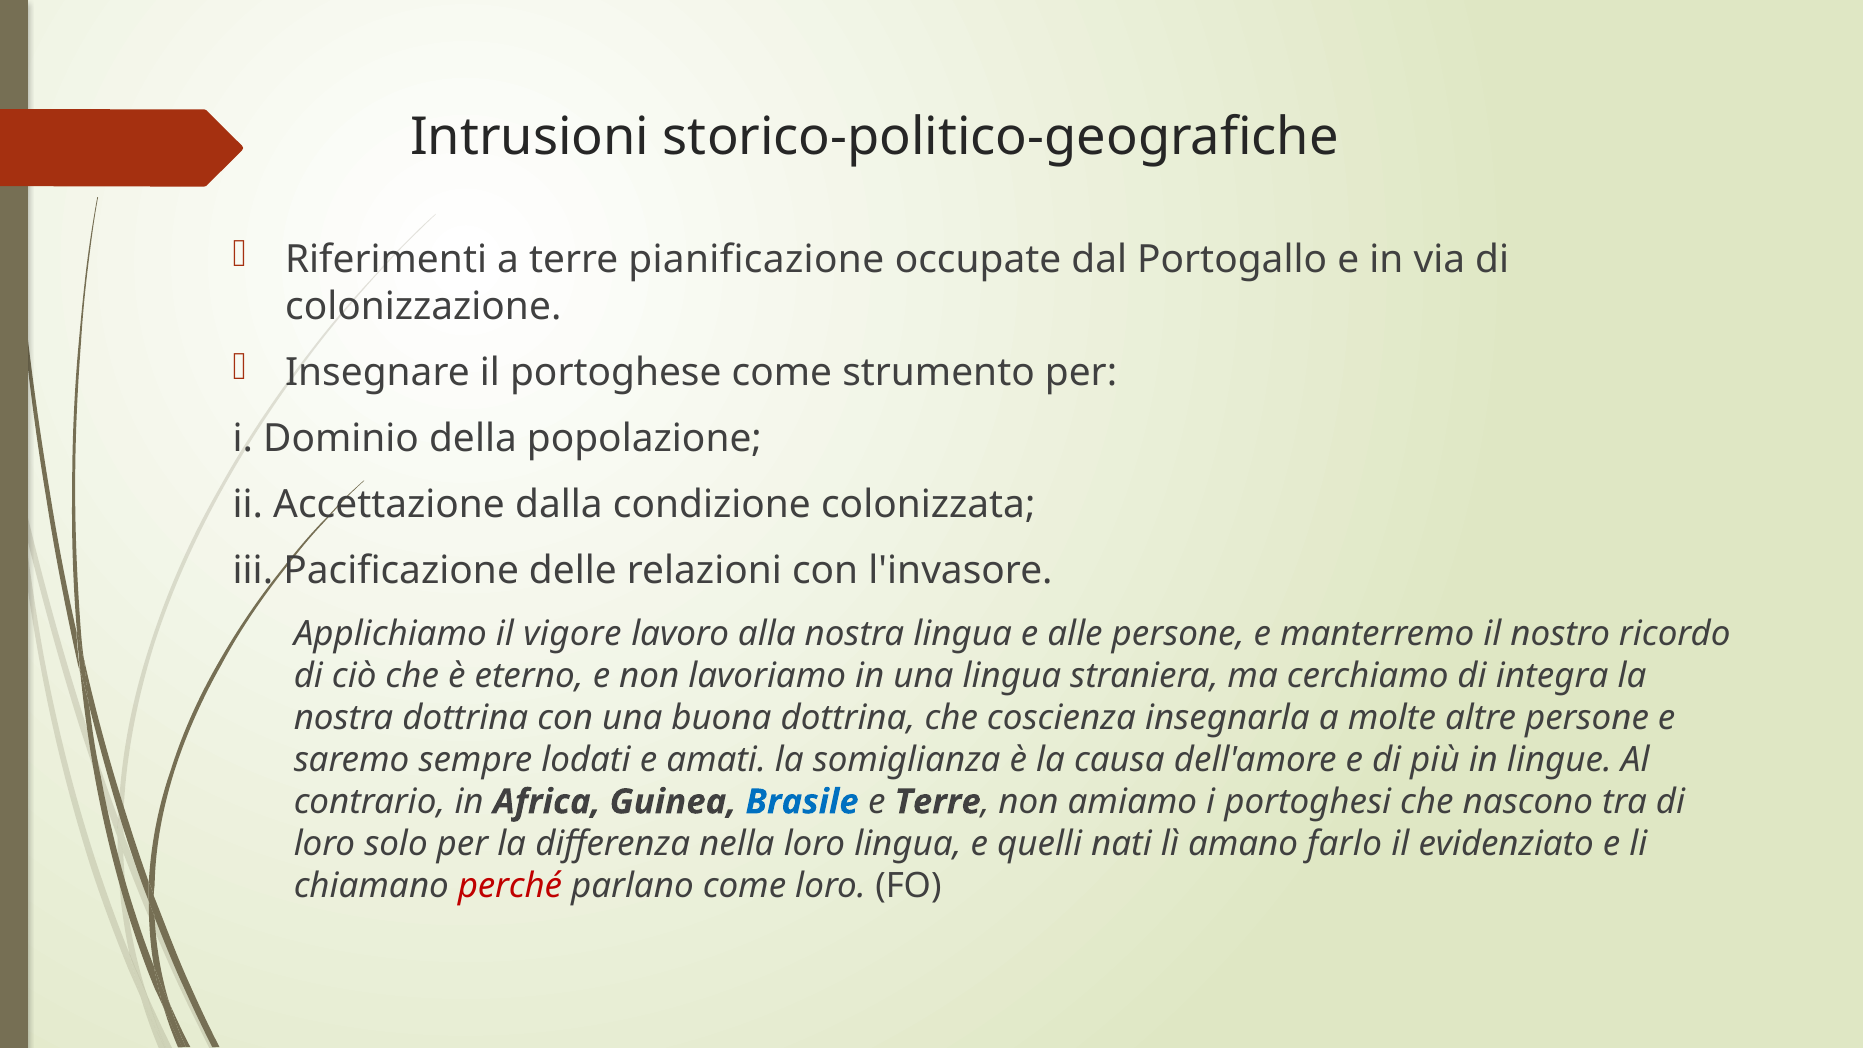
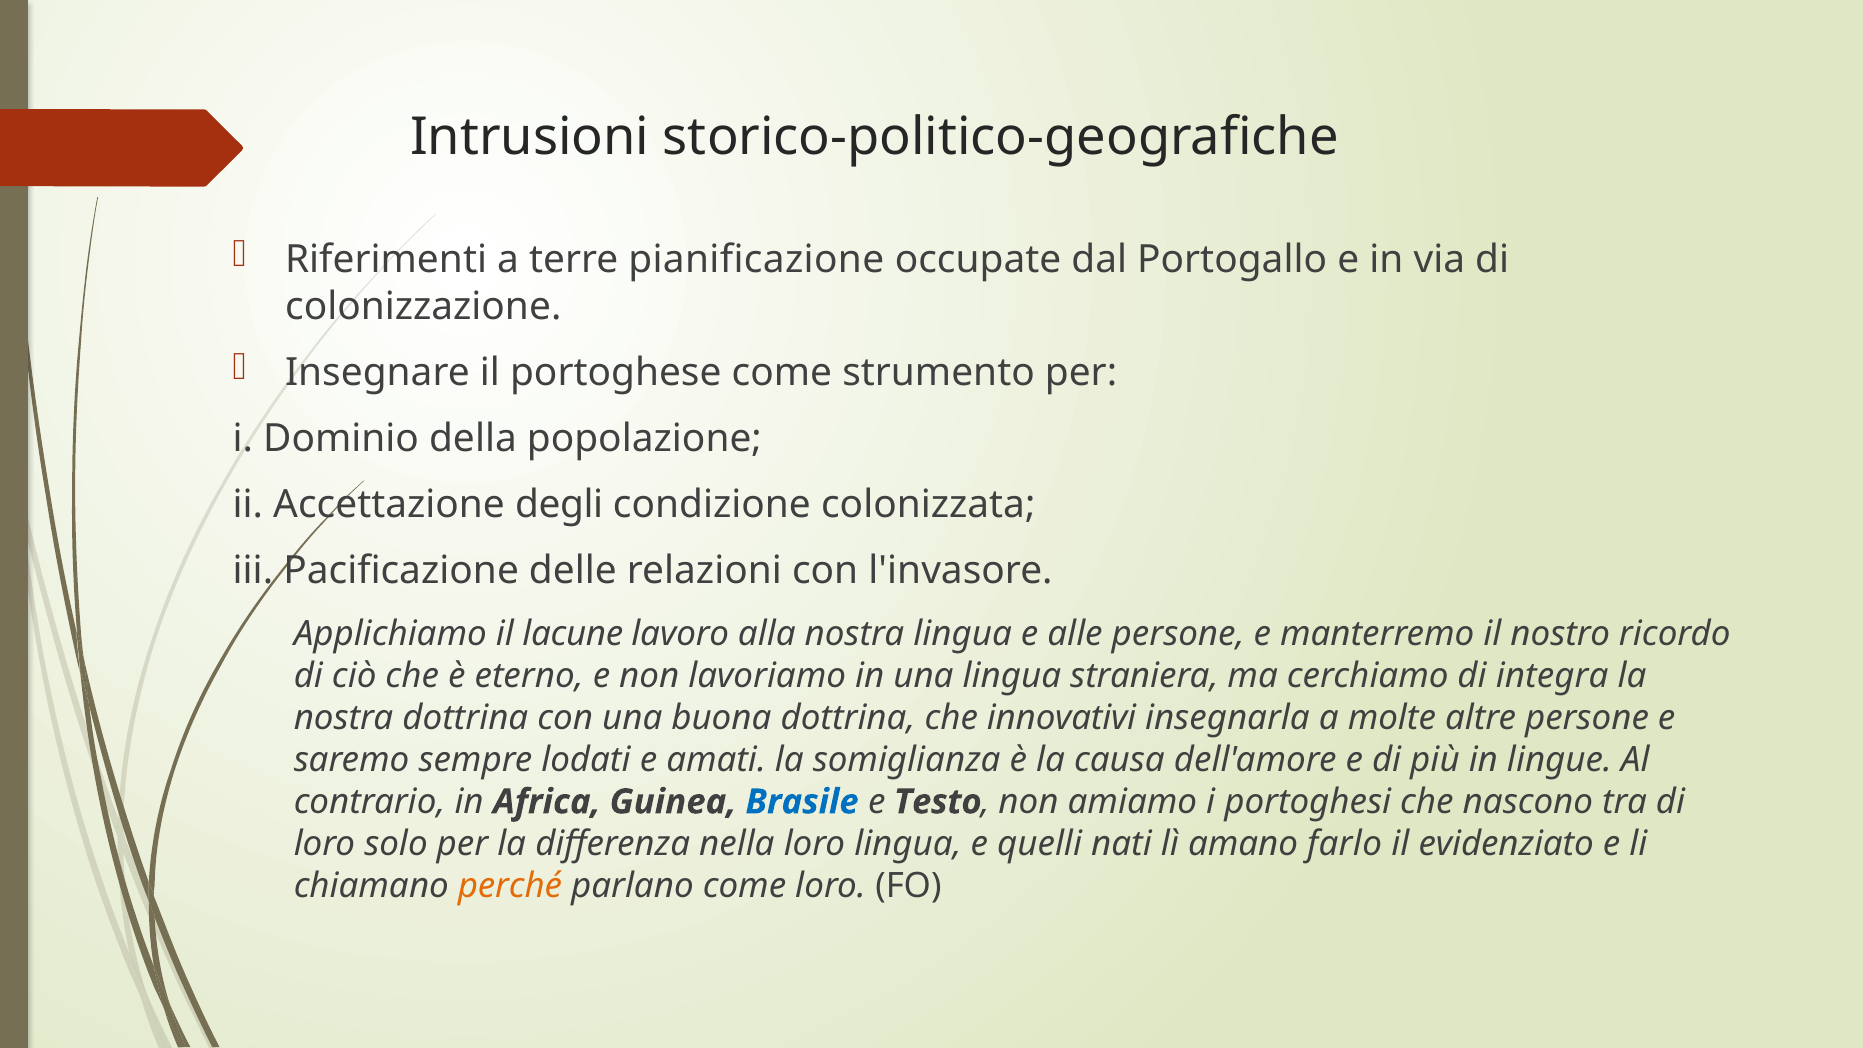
dalla: dalla -> degli
vigore: vigore -> lacune
coscienza: coscienza -> innovativi
e Terre: Terre -> Testo
perché colour: red -> orange
